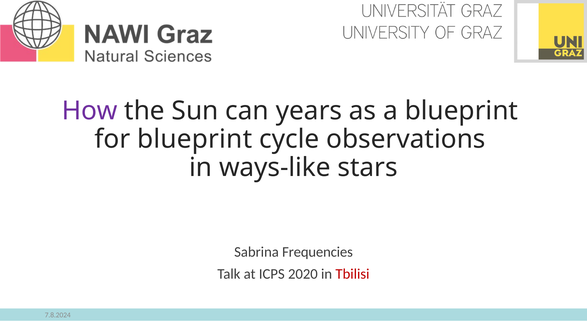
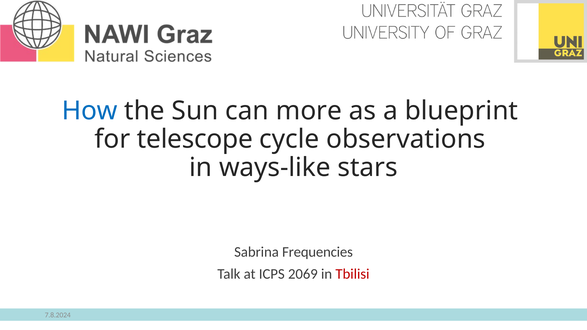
How colour: purple -> blue
years: years -> more
for blueprint: blueprint -> telescope
2020: 2020 -> 2069
